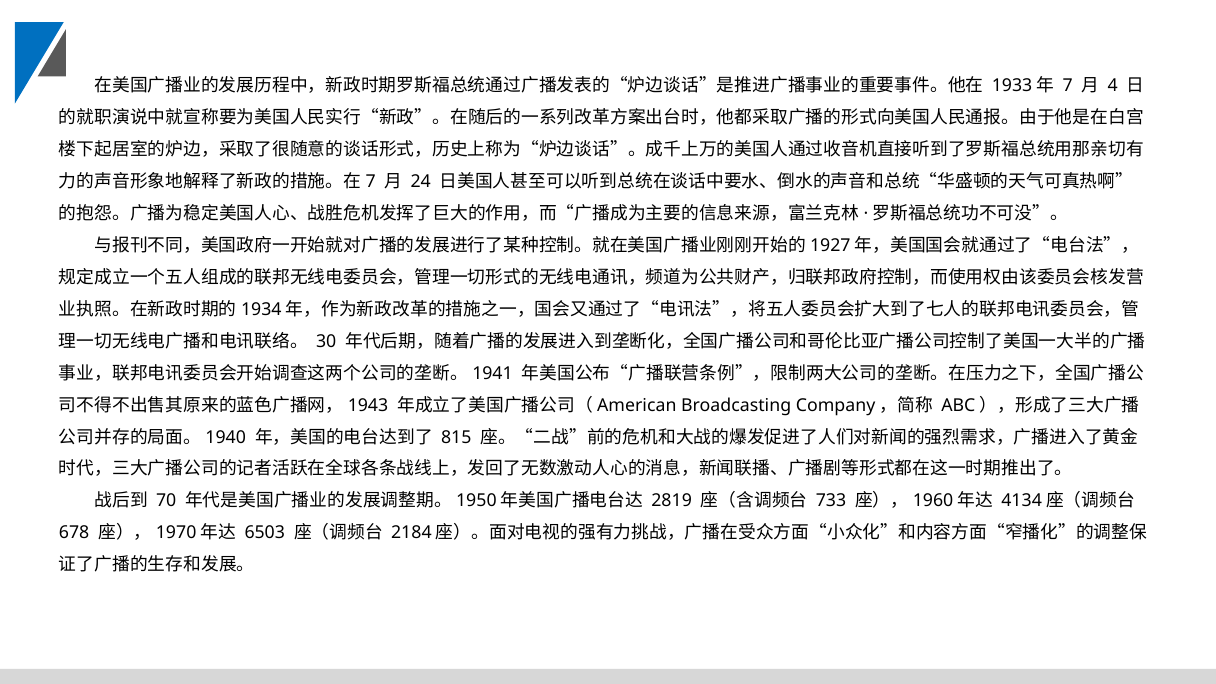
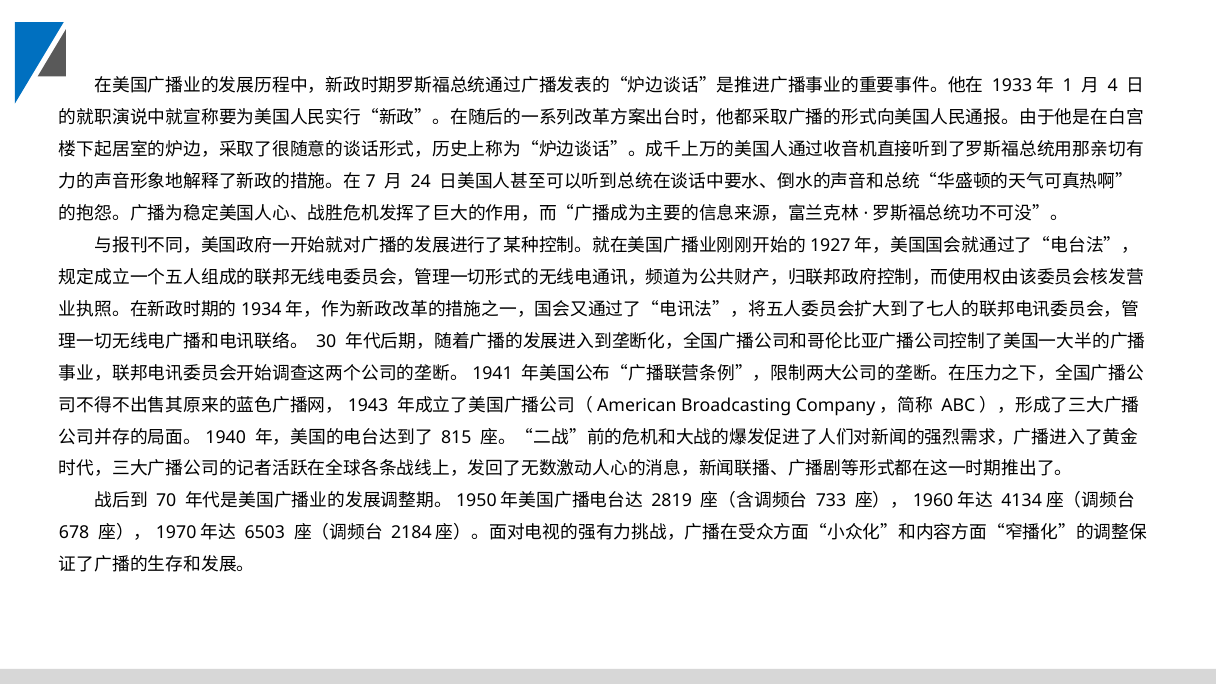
7: 7 -> 1
